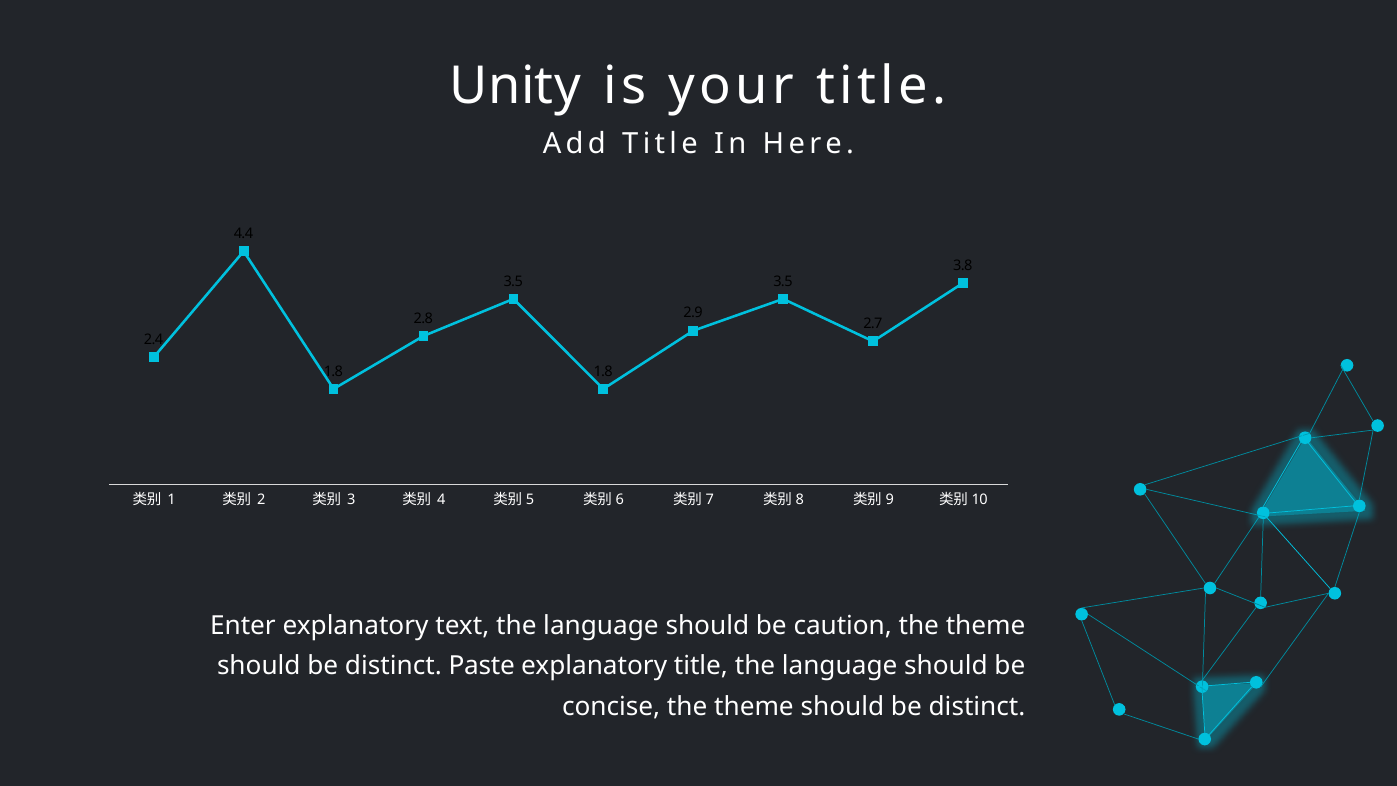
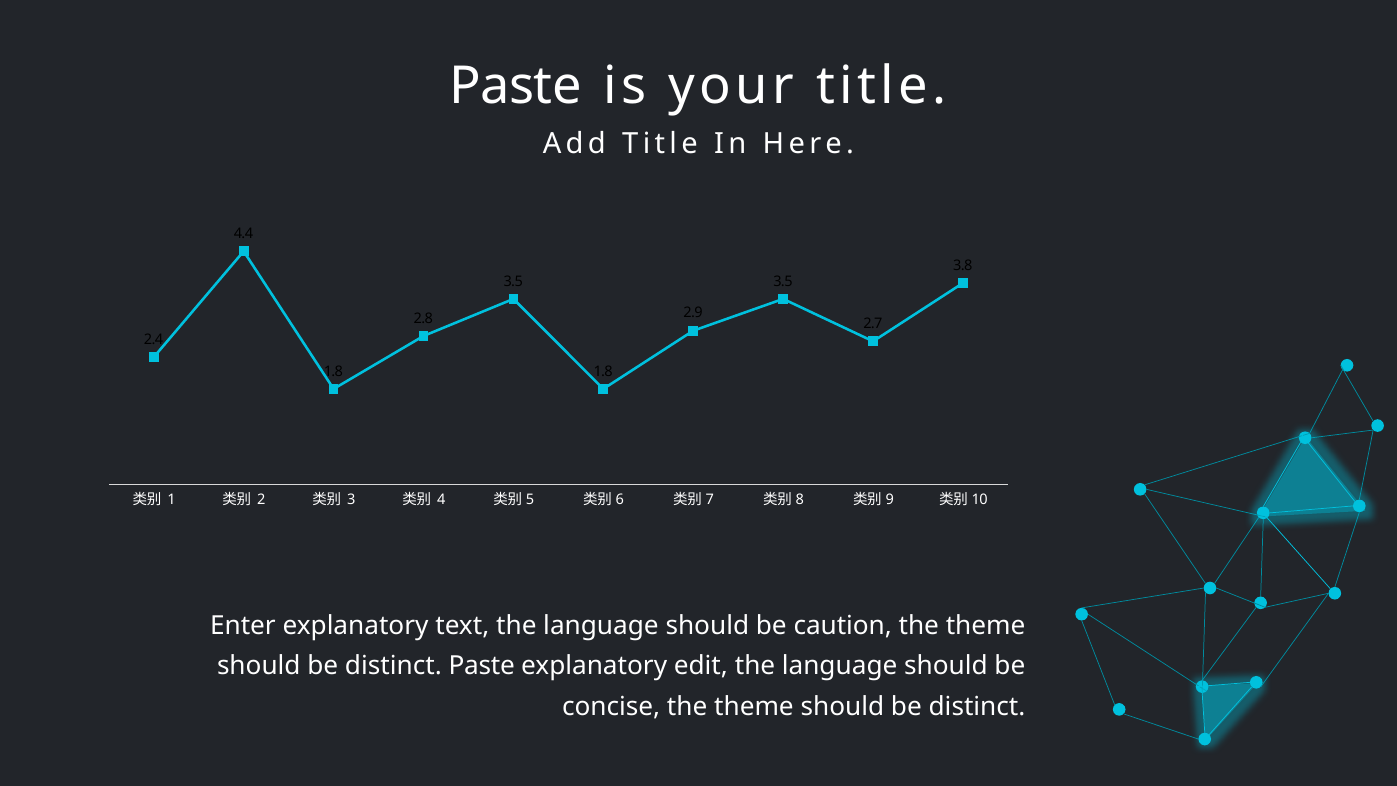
Unity at (515, 86): Unity -> Paste
explanatory title: title -> edit
